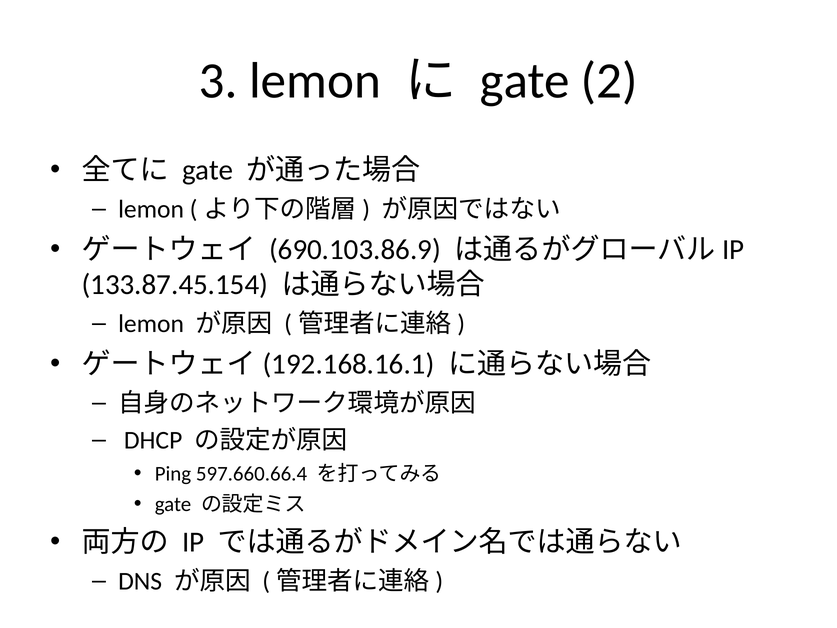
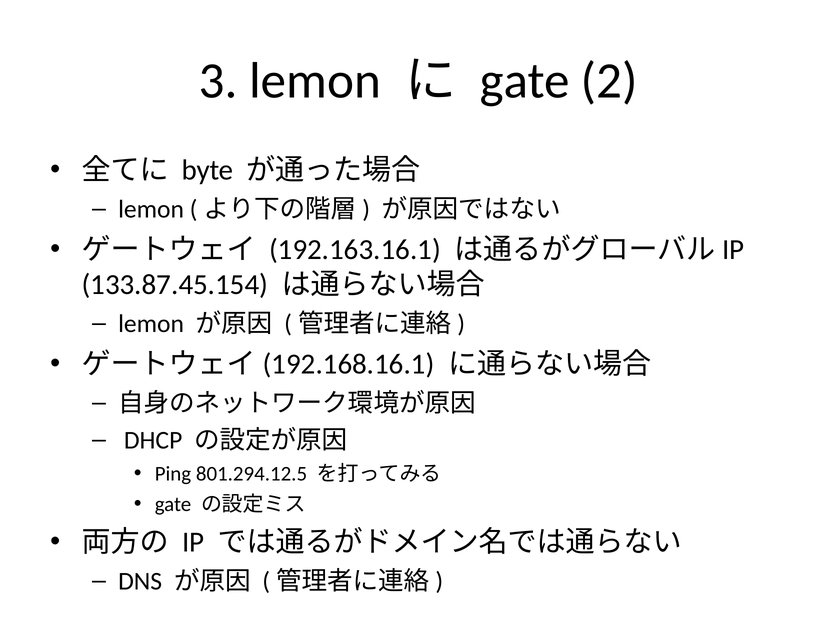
gate at (208, 170): gate -> byte
690.103.86.9: 690.103.86.9 -> 192.163.16.1
597.660.66.4: 597.660.66.4 -> 801.294.12.5
